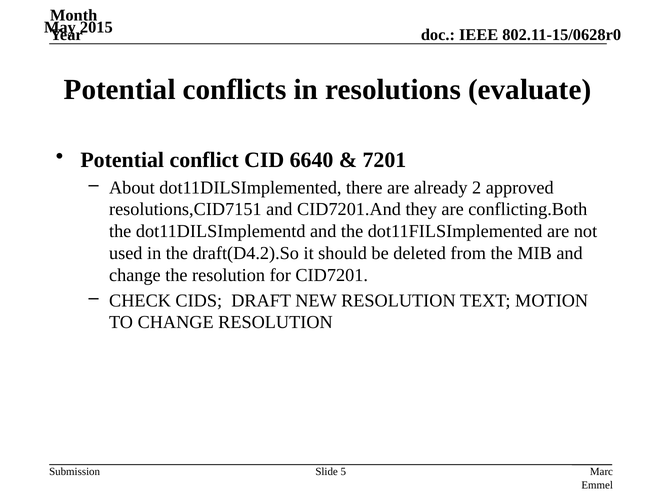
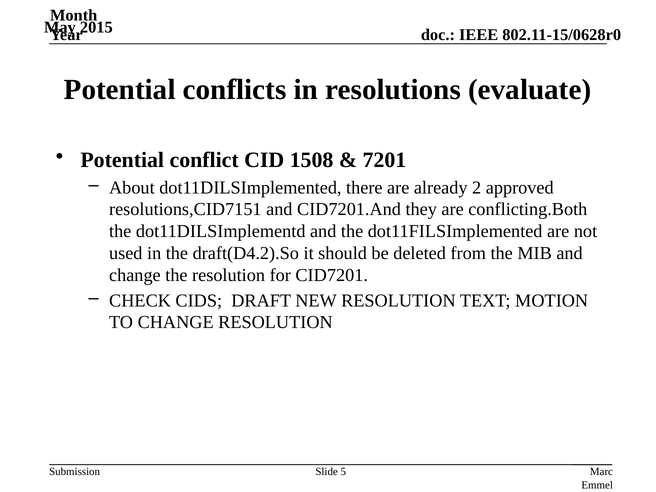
6640: 6640 -> 1508
